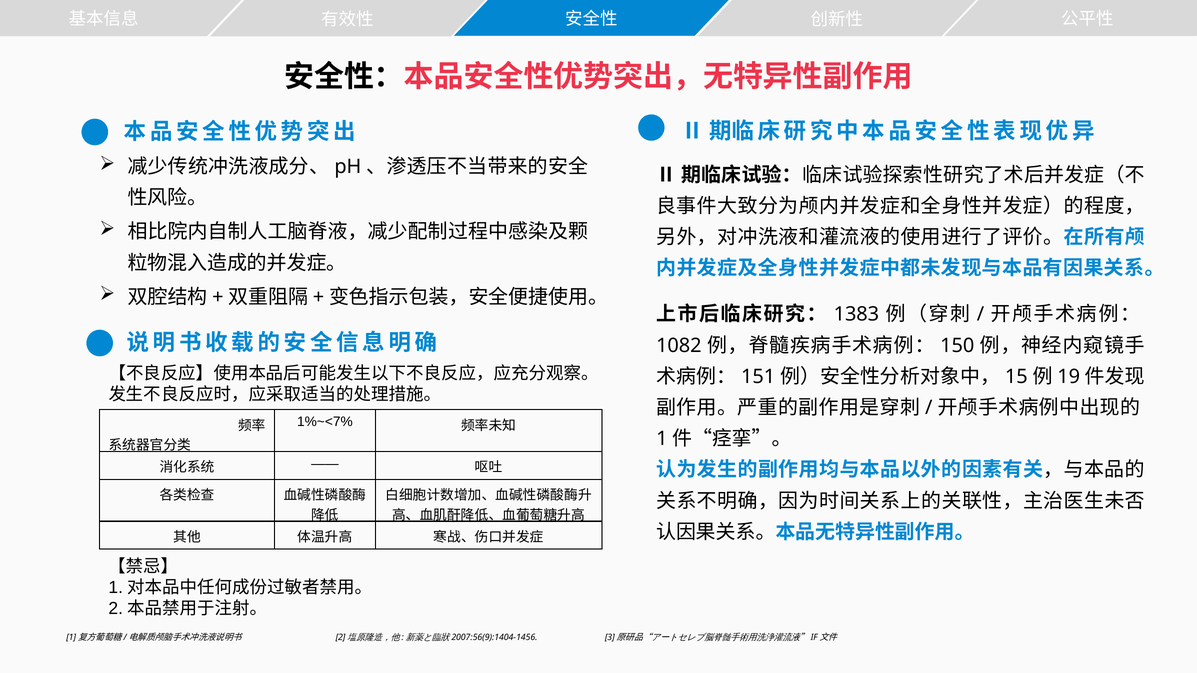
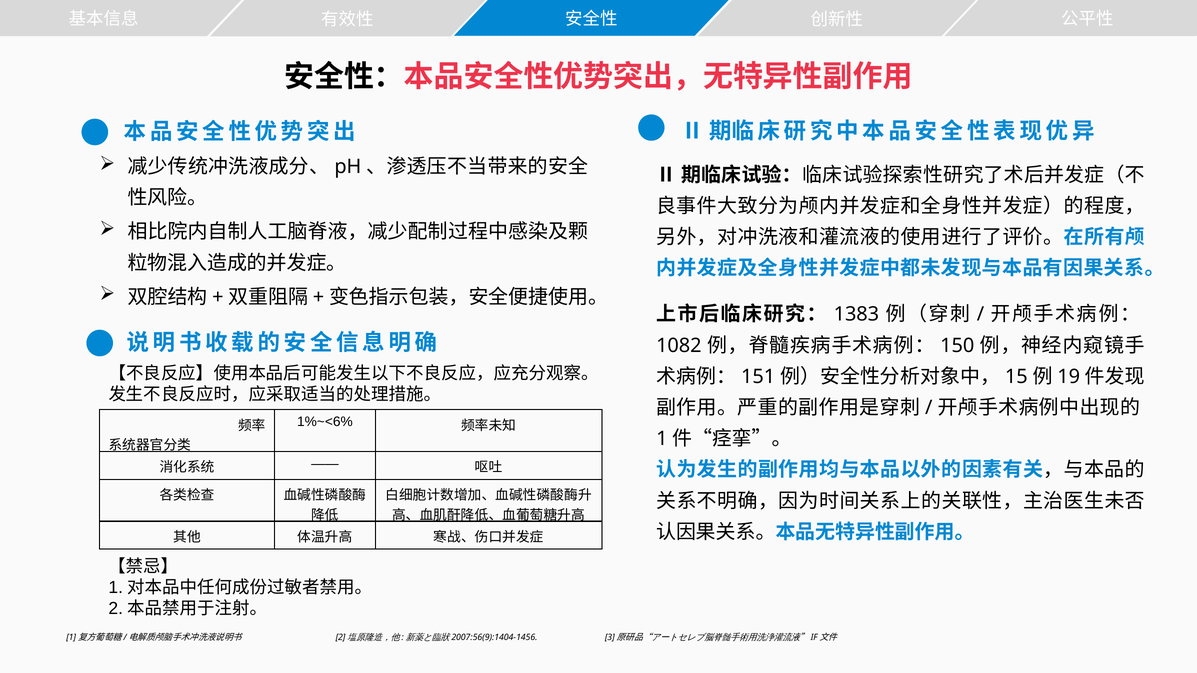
1%~<7%: 1%~<7% -> 1%~<6%
